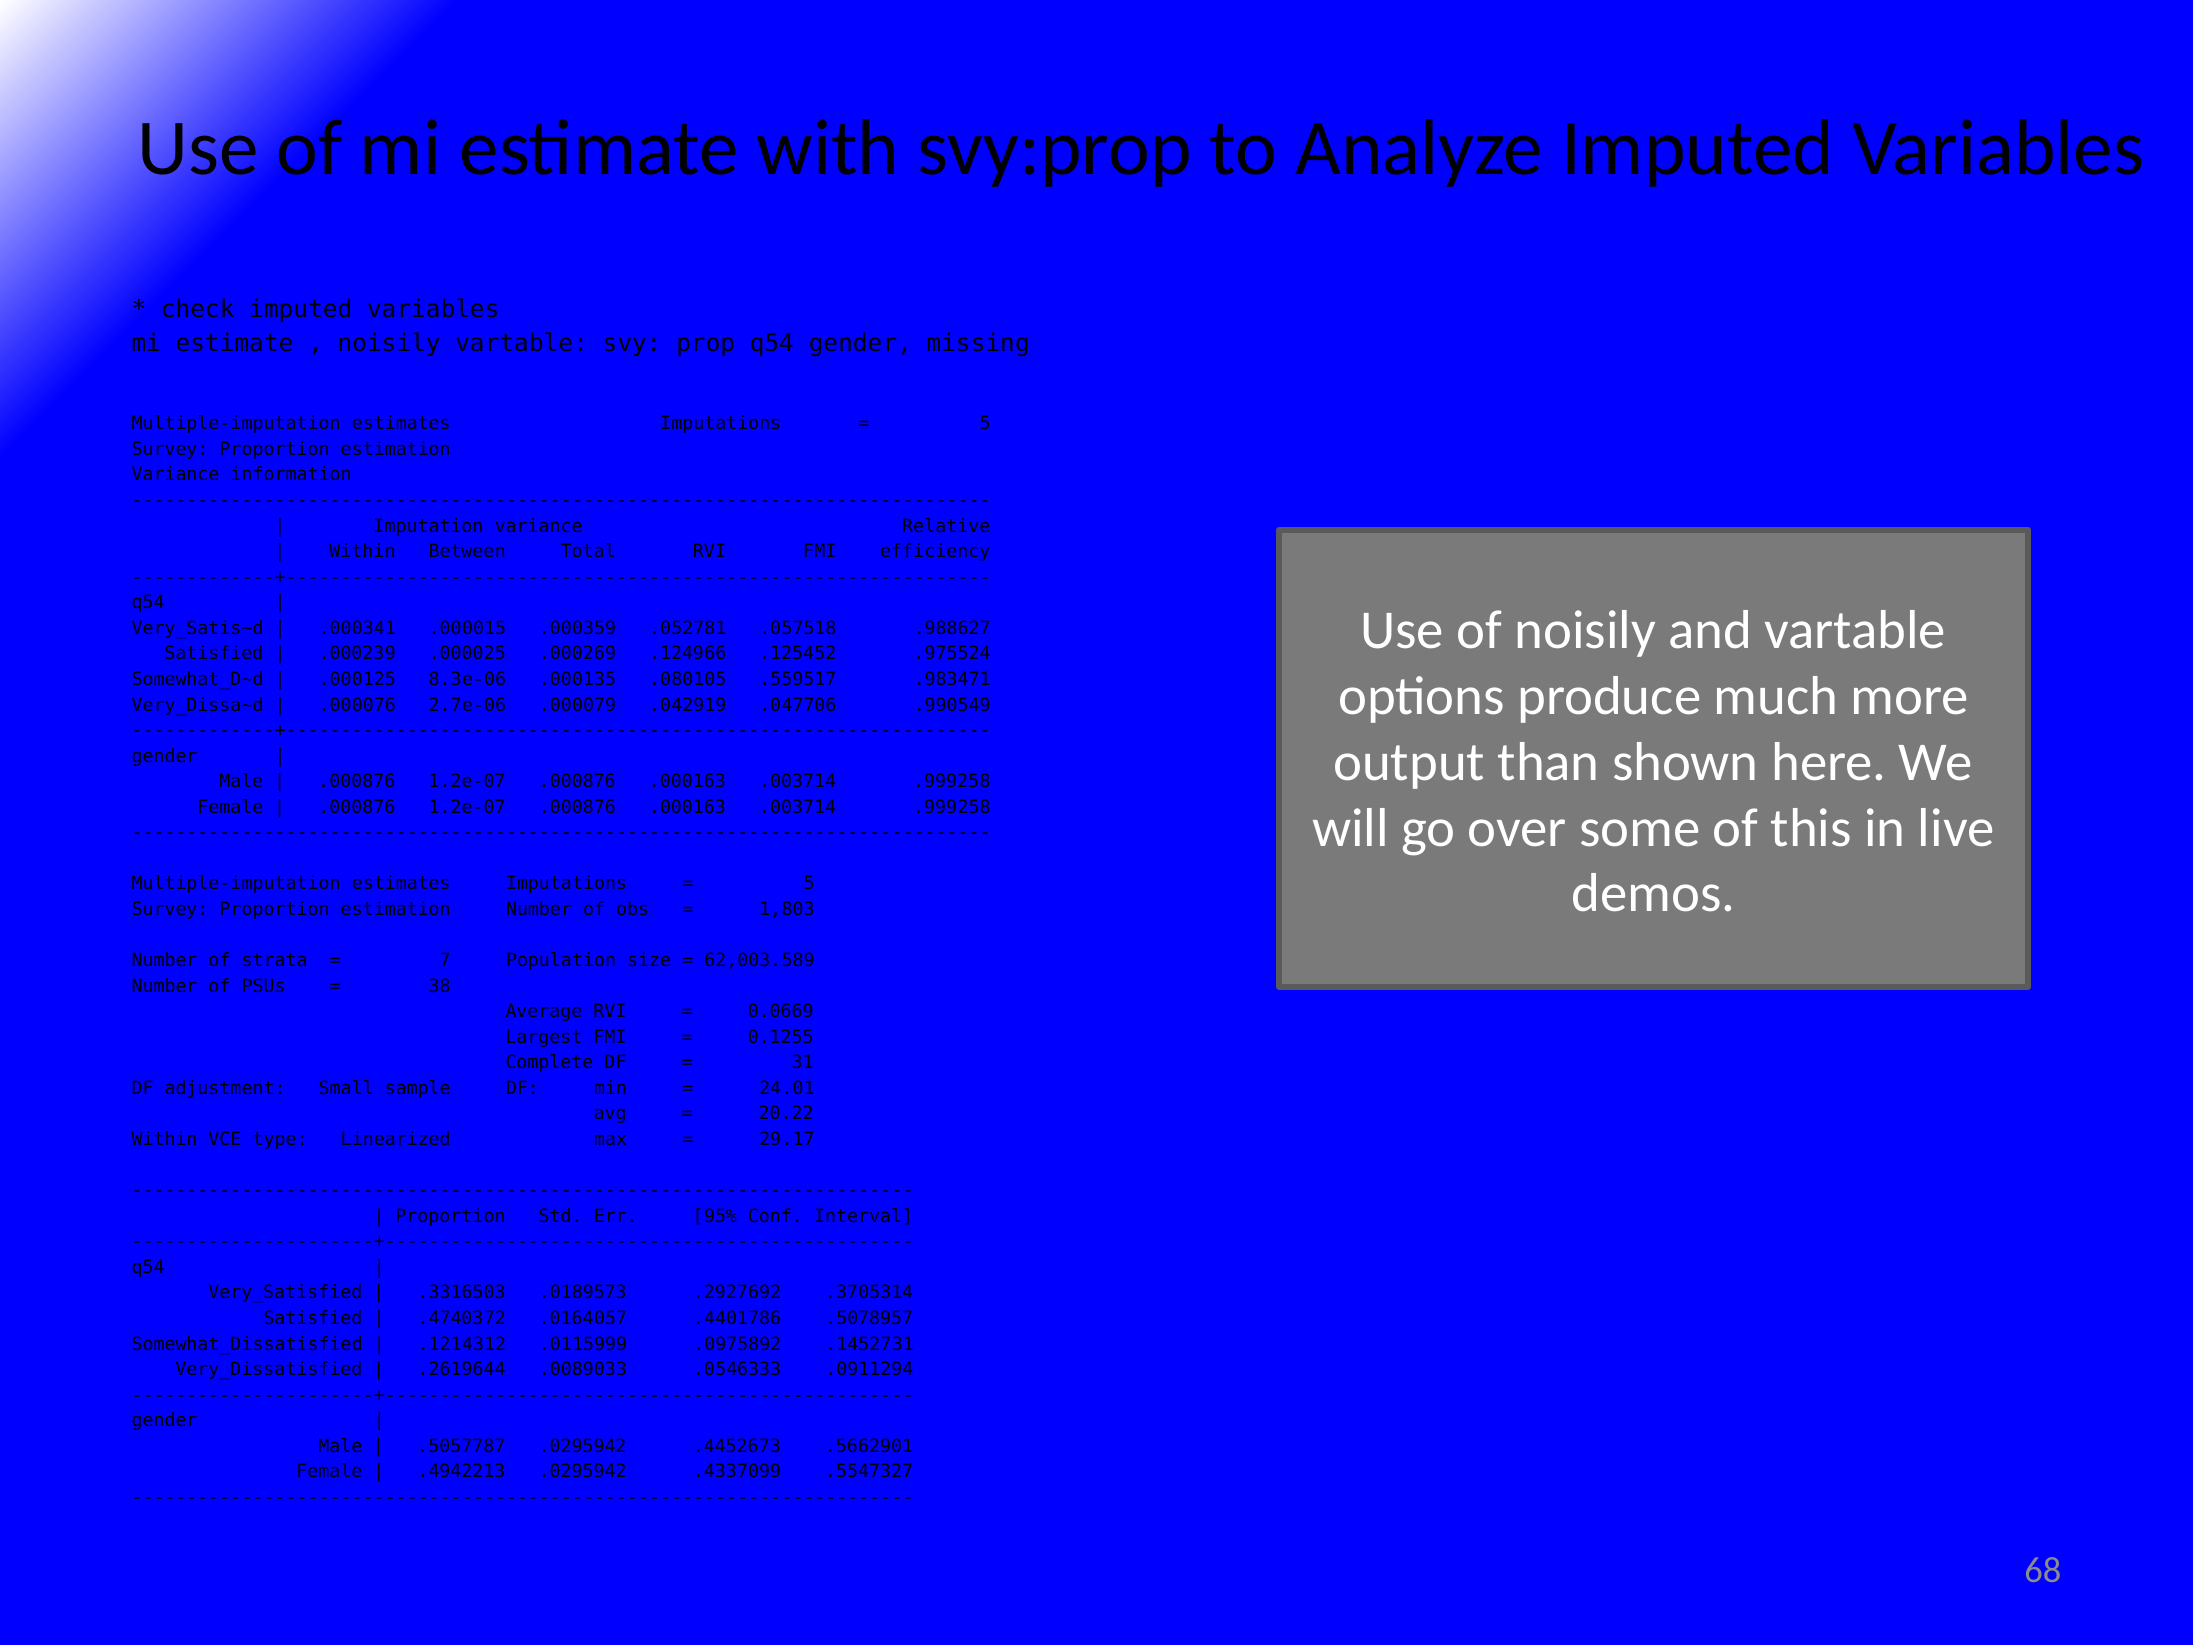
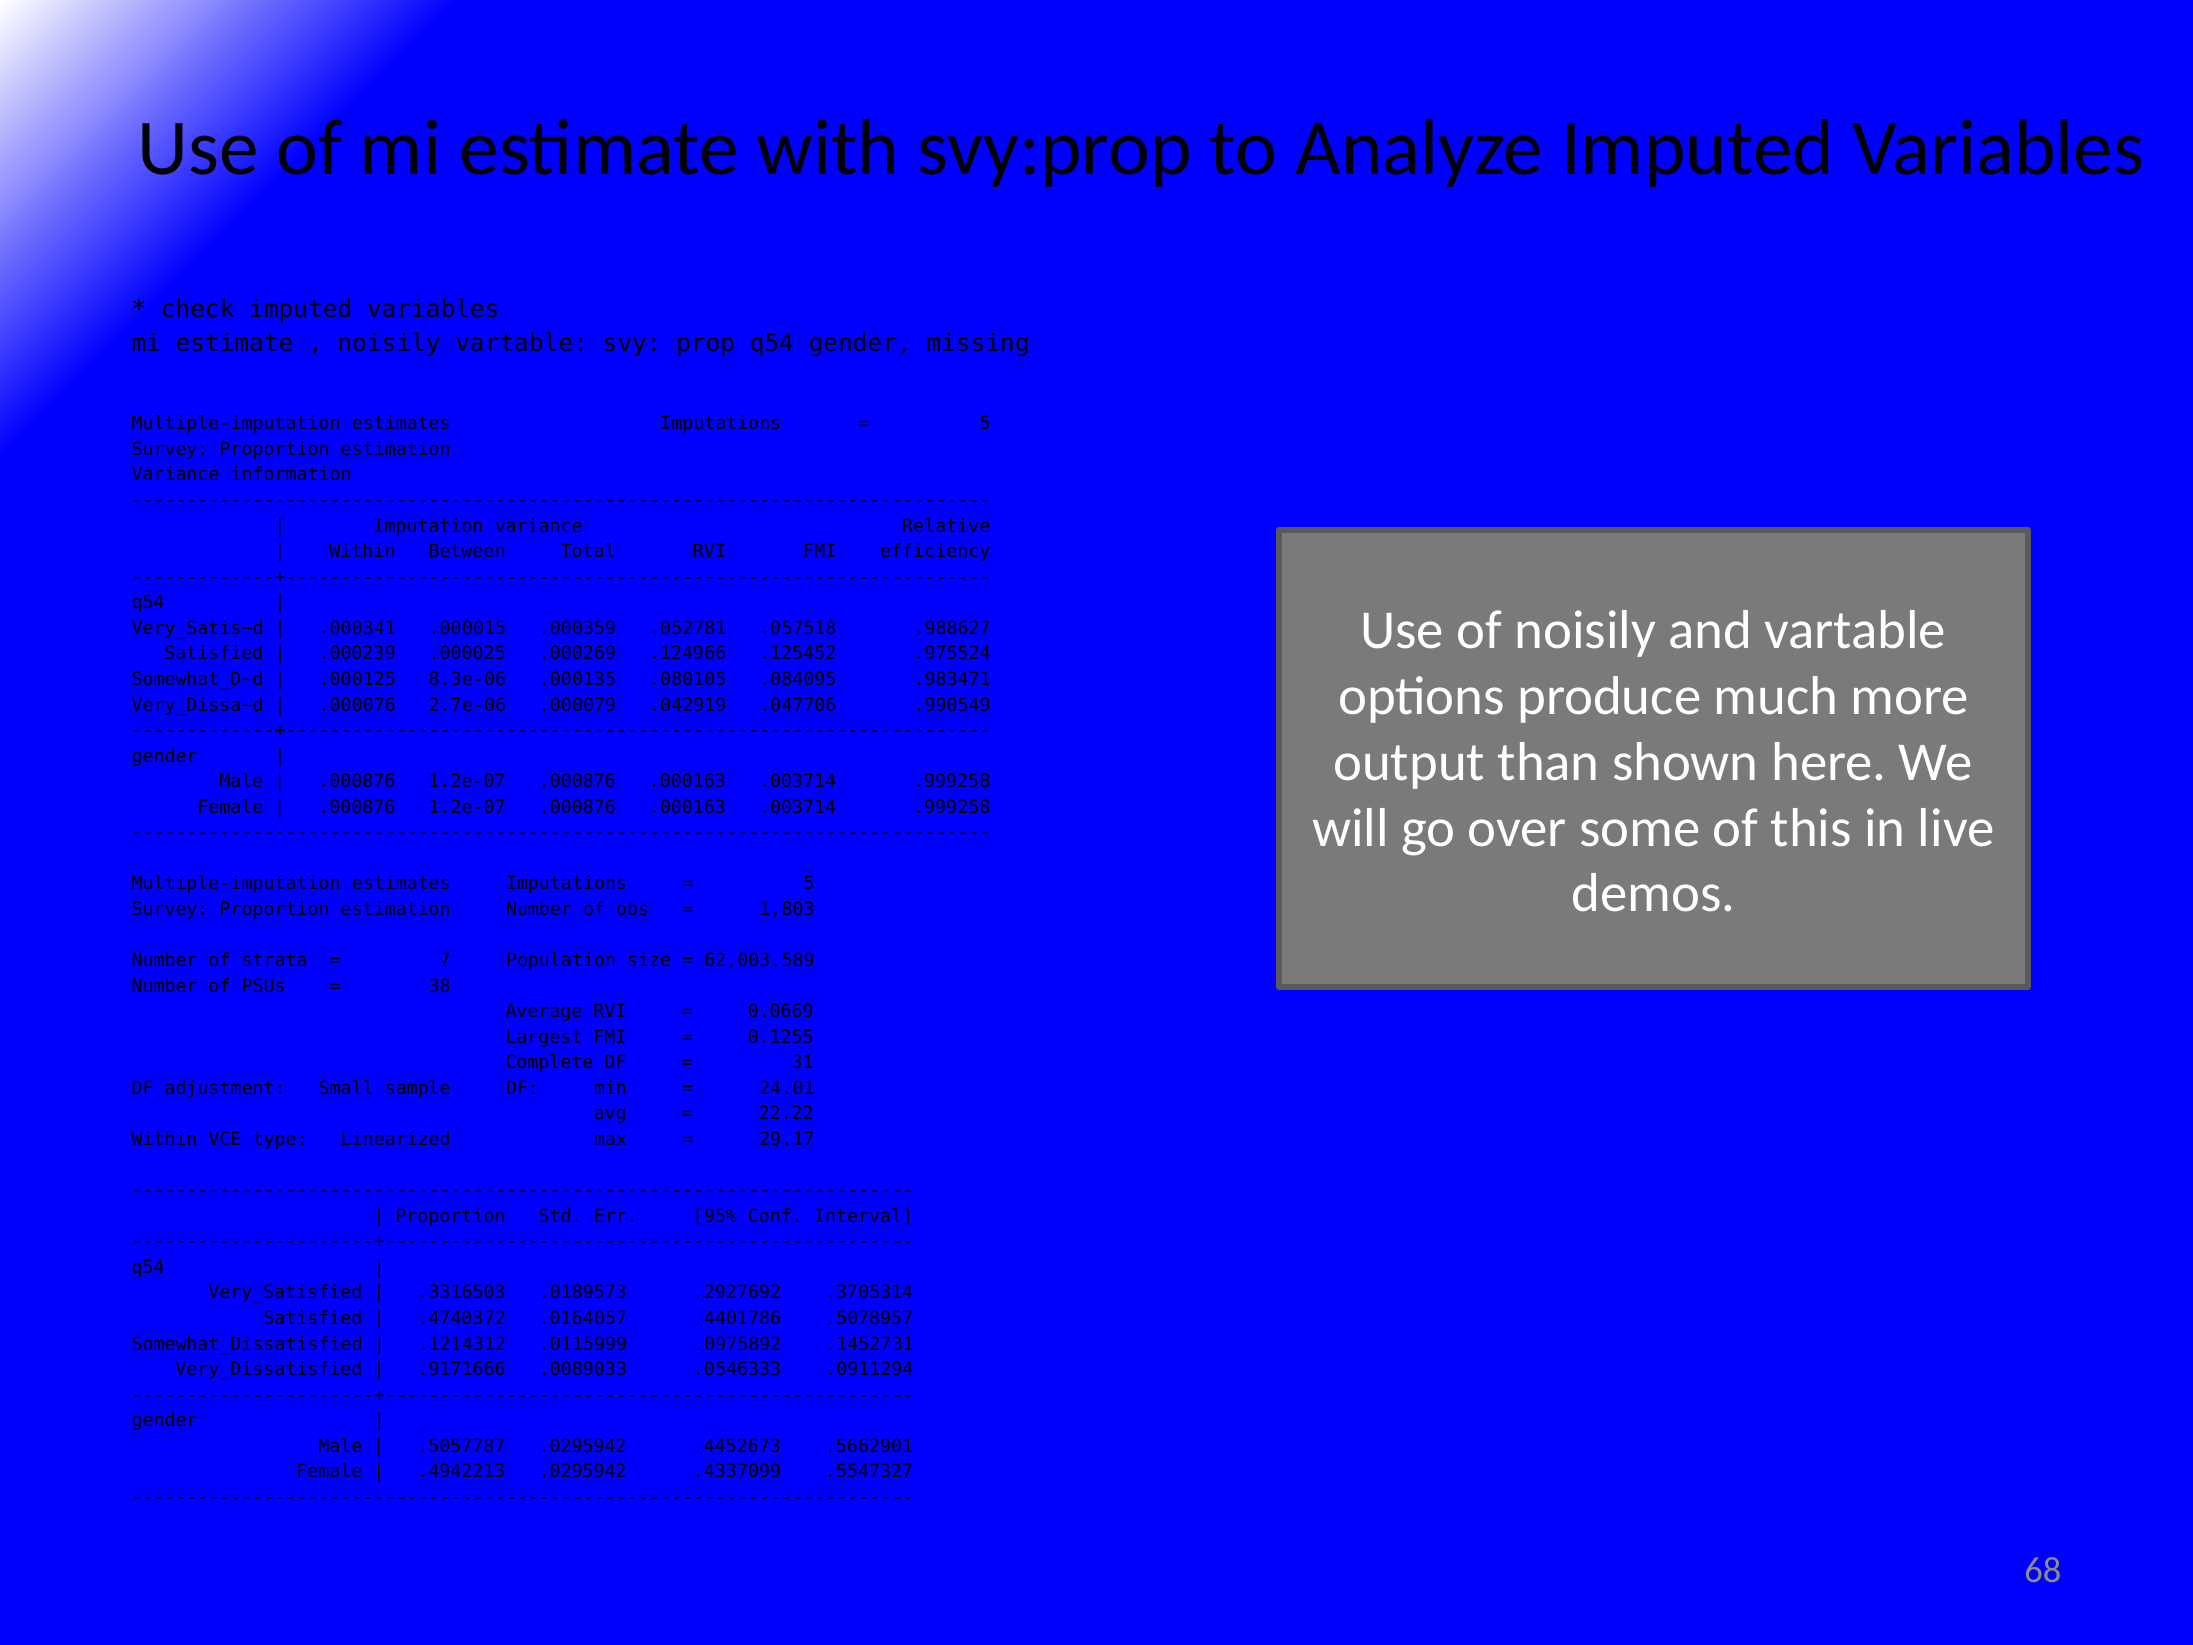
.559517: .559517 -> .084095
20.22: 20.22 -> 22.22
.2619644: .2619644 -> .9171666
